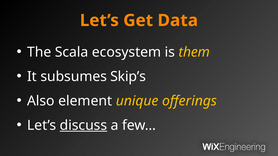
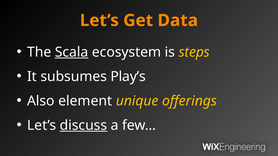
Scala underline: none -> present
them: them -> steps
Skip’s: Skip’s -> Play’s
